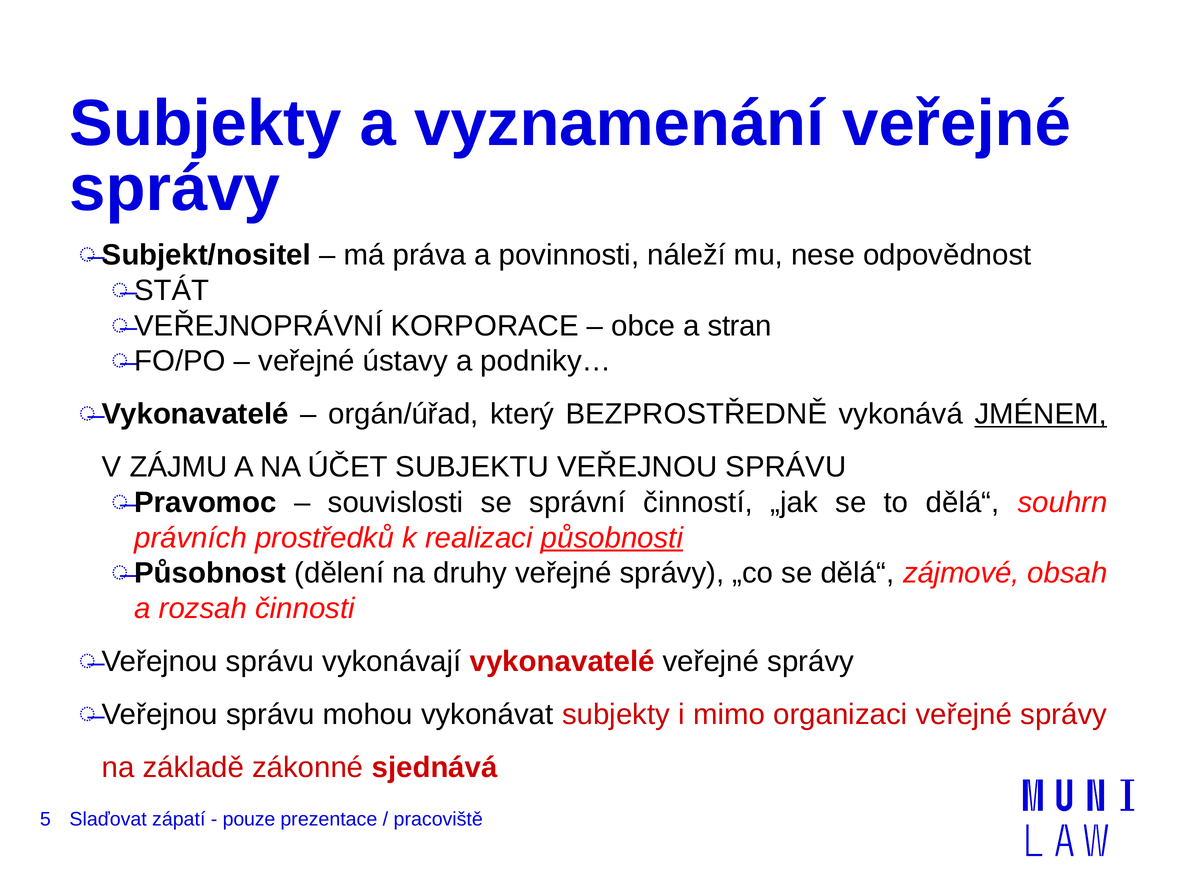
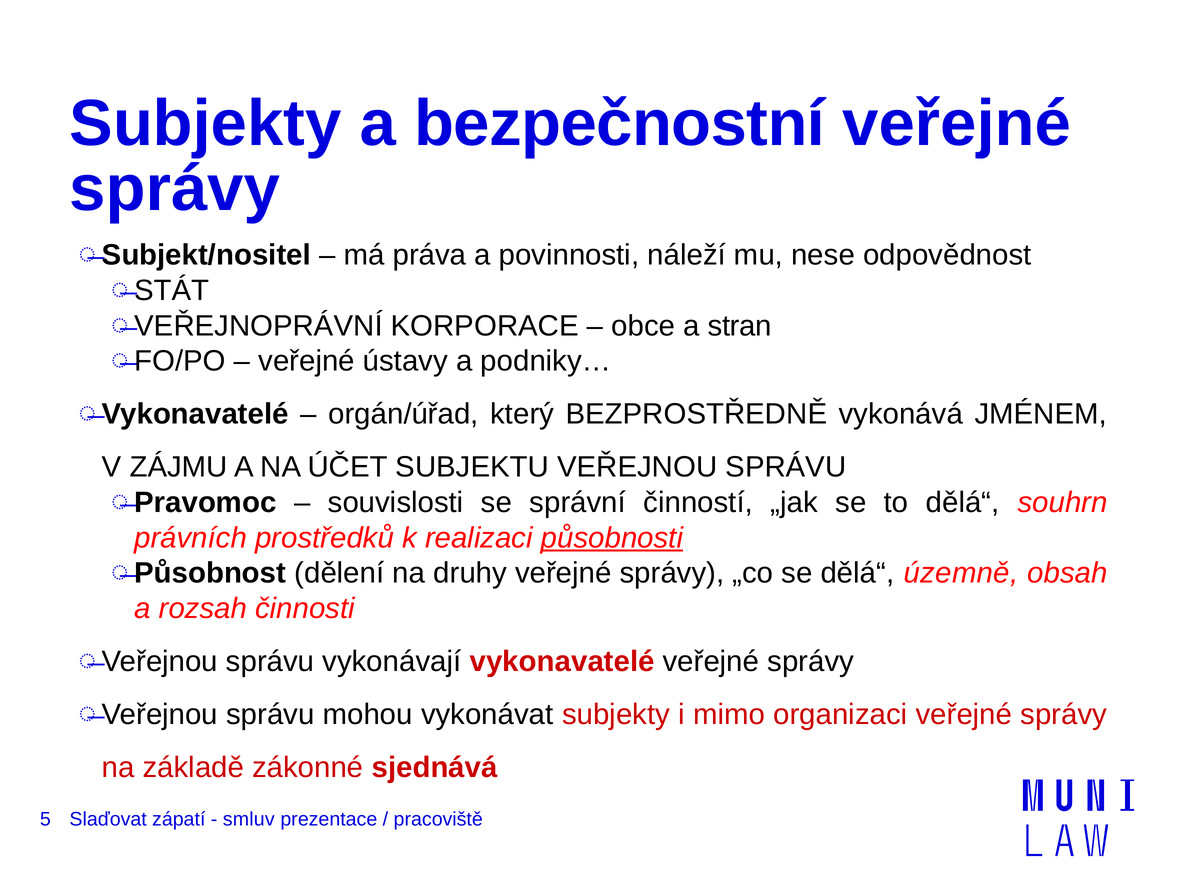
vyznamenání: vyznamenání -> bezpečnostní
JMÉNEM underline: present -> none
zájmové: zájmové -> územně
pouze: pouze -> smluv
